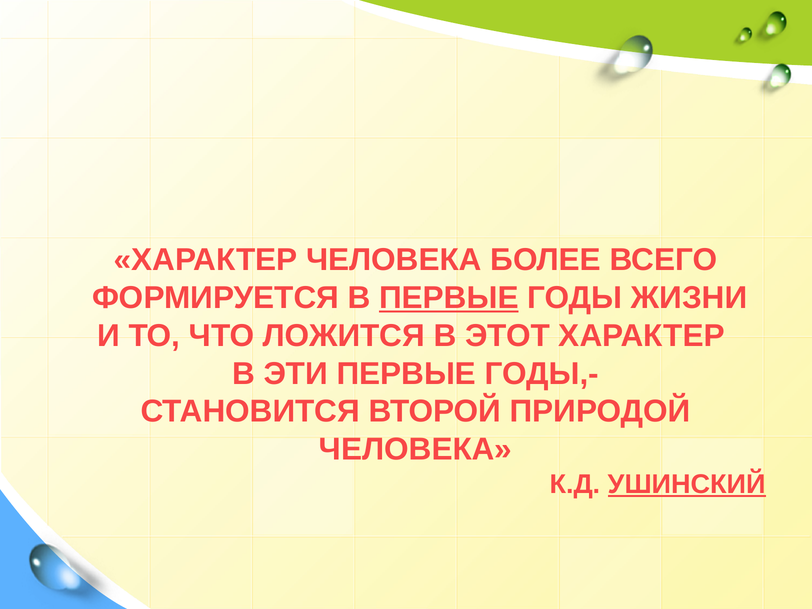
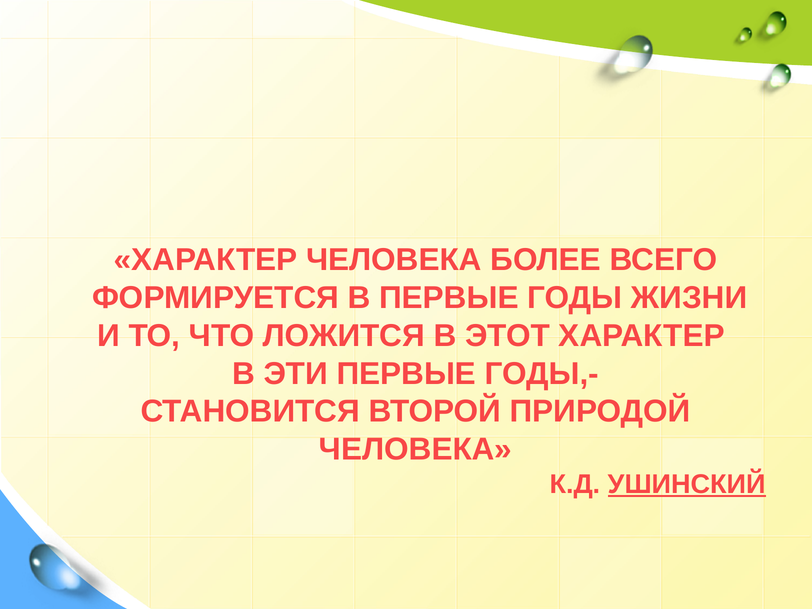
ПЕРВЫЕ at (449, 298) underline: present -> none
